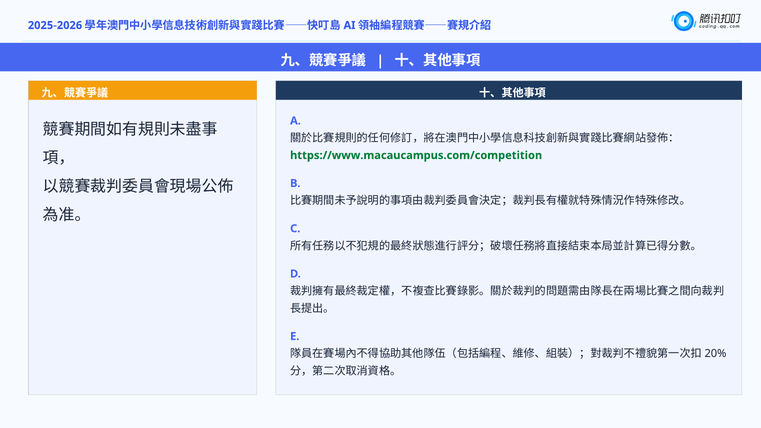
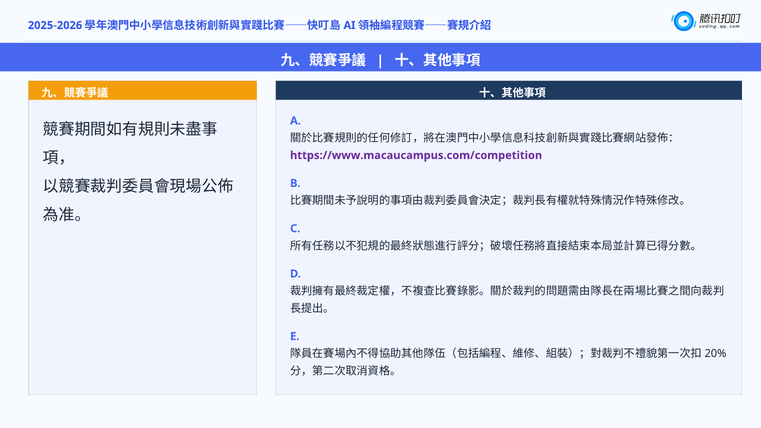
https://www.macaucampus.com/competition colour: green -> purple
